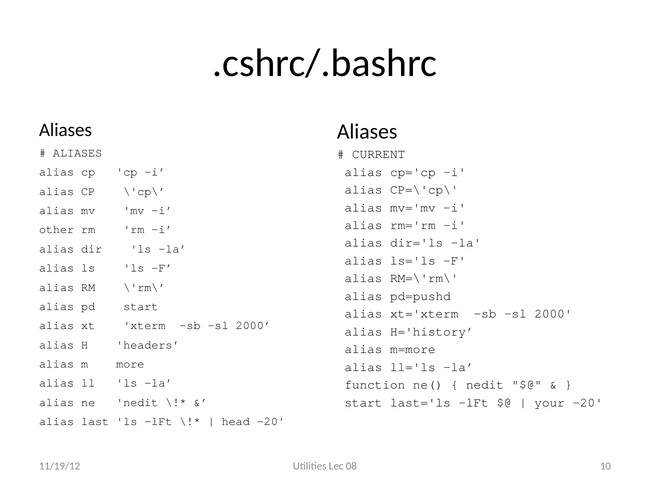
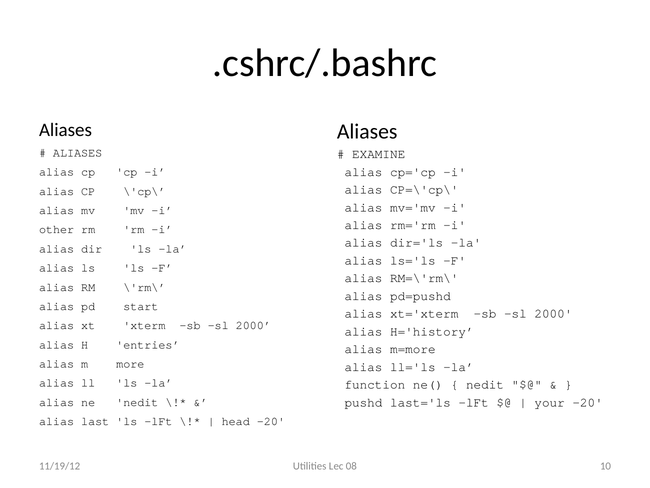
CURRENT: CURRENT -> EXAMINE
headers: headers -> entries
start at (363, 402): start -> pushd
